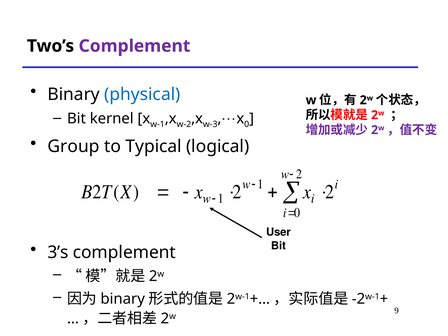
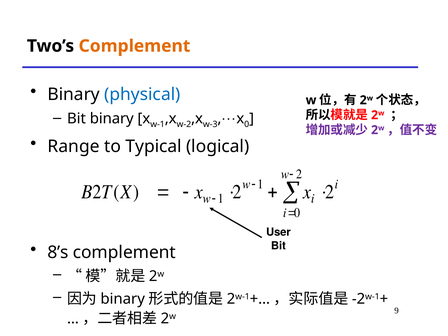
Complement at (134, 46) colour: purple -> orange
Bit kernel: kernel -> binary
Group: Group -> Range
3’s: 3’s -> 8’s
